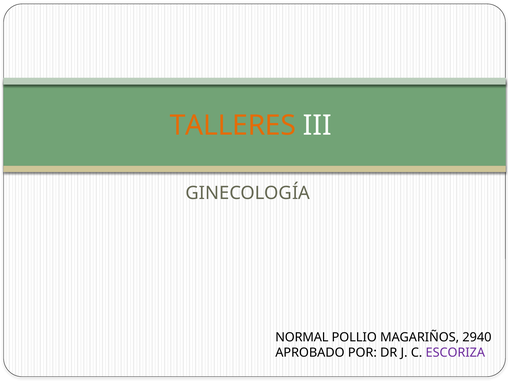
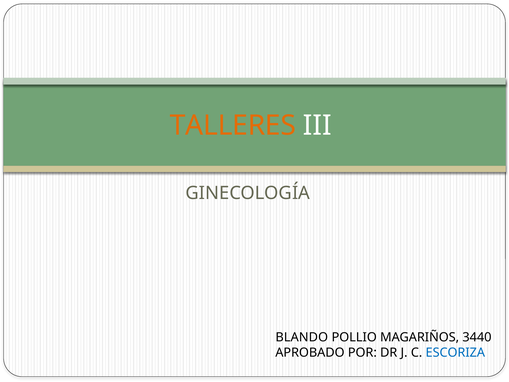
NORMAL: NORMAL -> BLANDO
2940: 2940 -> 3440
ESCORIZA colour: purple -> blue
